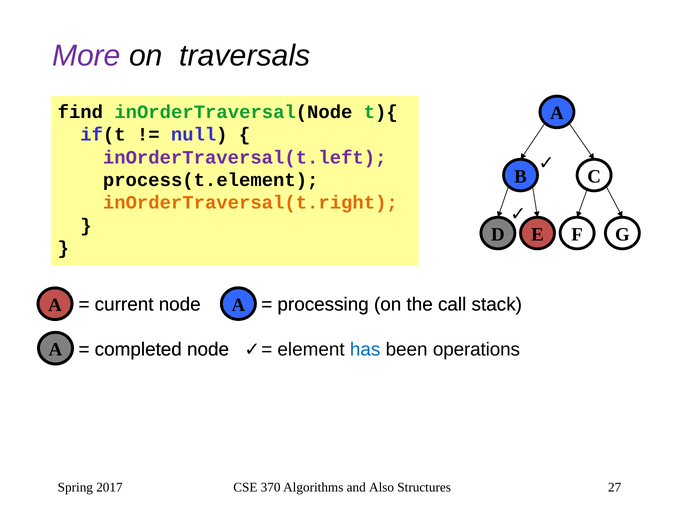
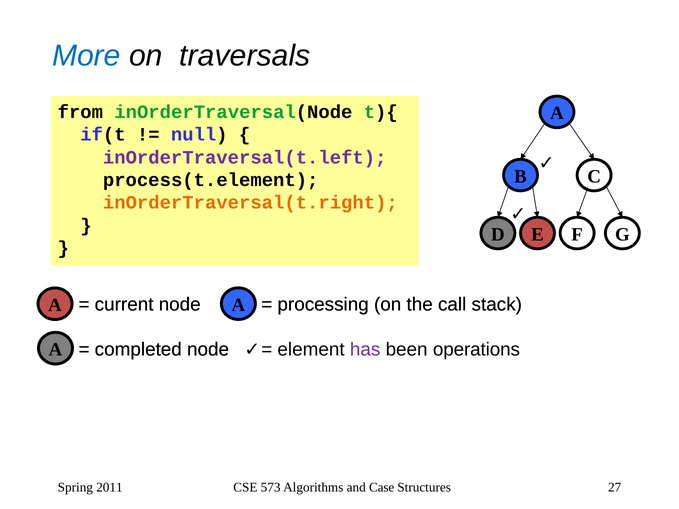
More colour: purple -> blue
find: find -> from
has colour: blue -> purple
2017: 2017 -> 2011
370: 370 -> 573
Also: Also -> Case
